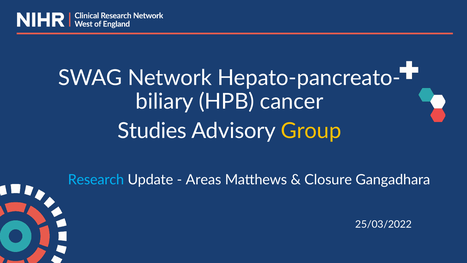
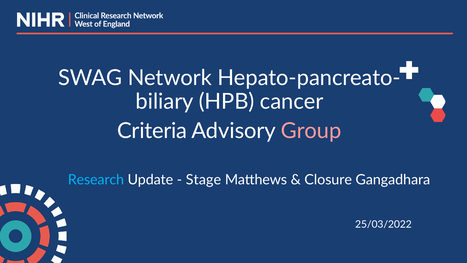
Studies: Studies -> Criteria
Group colour: yellow -> pink
Areas: Areas -> Stage
